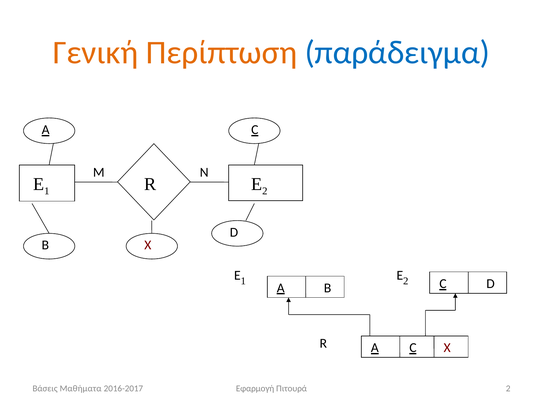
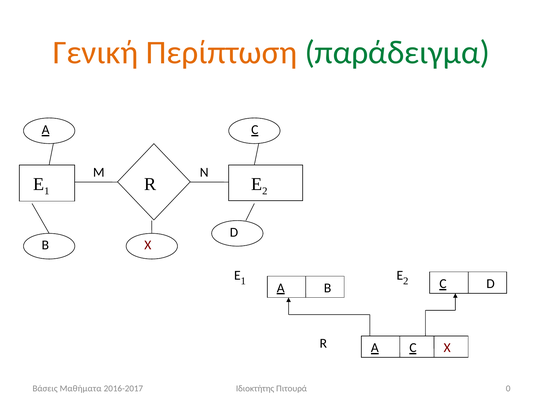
παράδειγμα colour: blue -> green
Εφαρμογή: Εφαρμογή -> Ιδιοκτήτης
Πιτουρά 2: 2 -> 0
